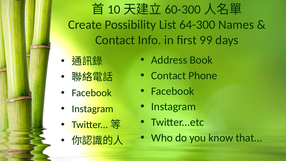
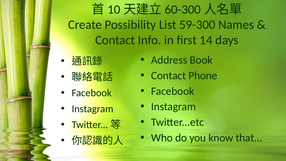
64-300: 64-300 -> 59-300
99: 99 -> 14
